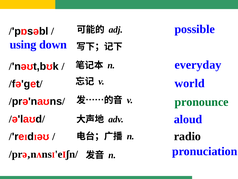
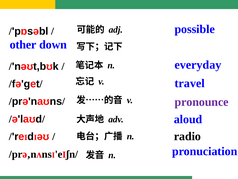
using: using -> other
world: world -> travel
pronounce colour: green -> purple
